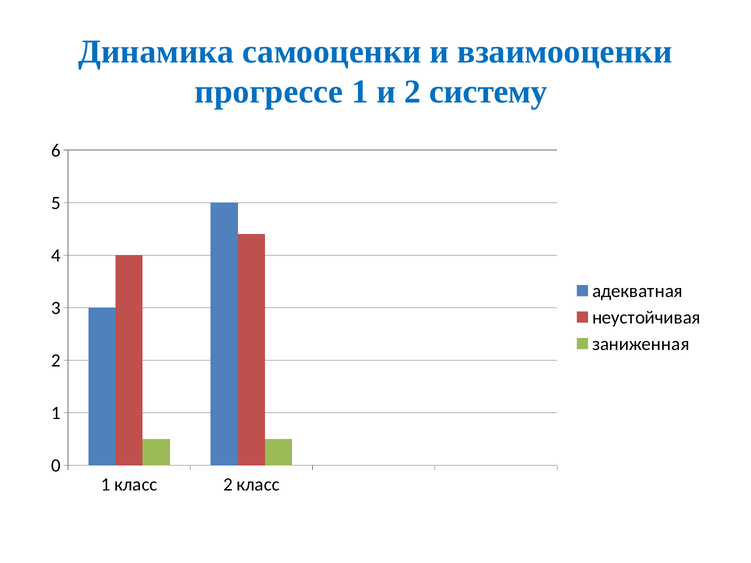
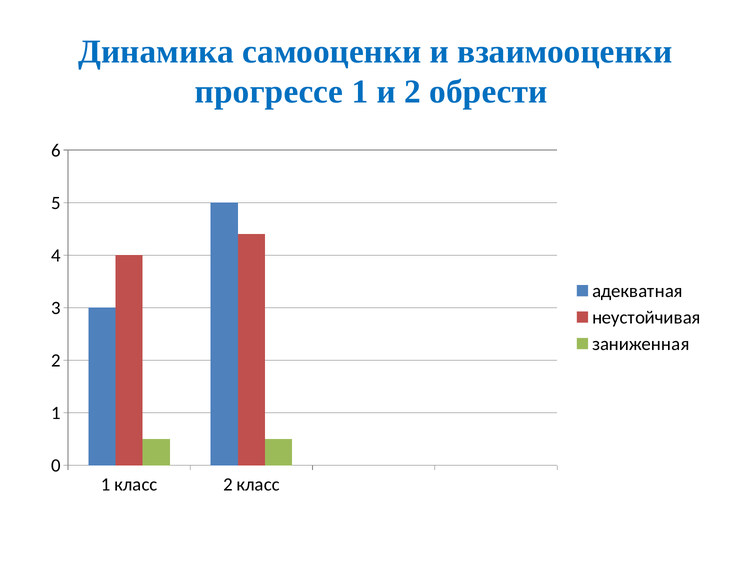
систему: систему -> обрести
